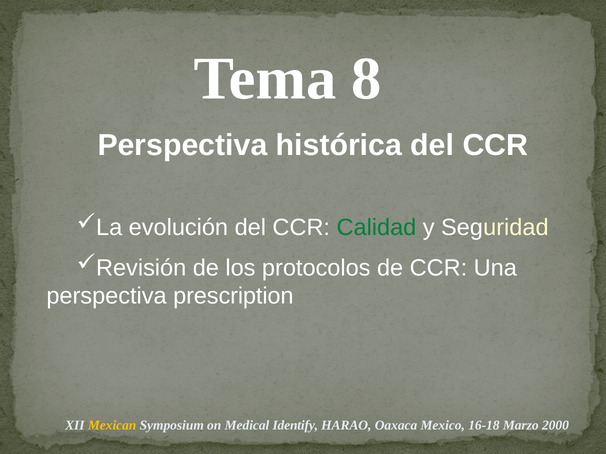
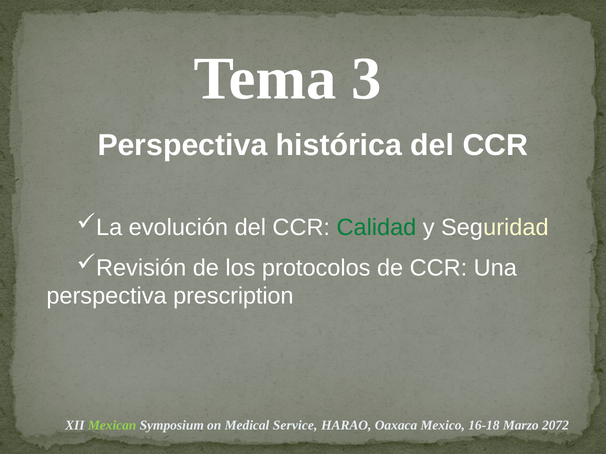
8: 8 -> 3
Mexican colour: yellow -> light green
Identify: Identify -> Service
2000: 2000 -> 2072
